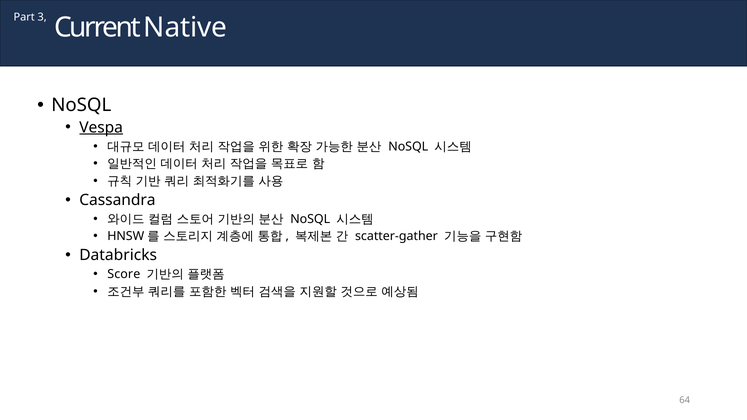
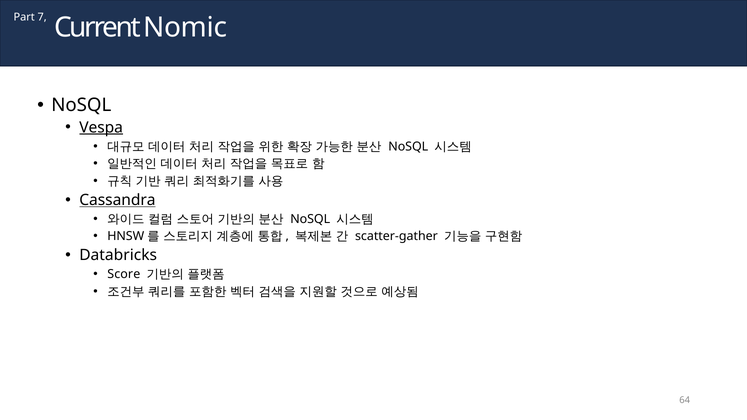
3: 3 -> 7
Native: Native -> Nomic
Cassandra underline: none -> present
